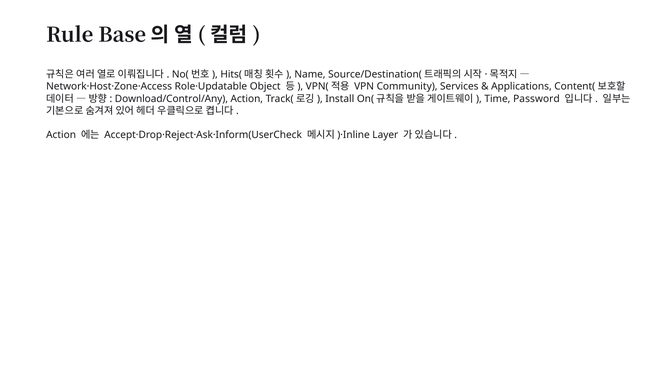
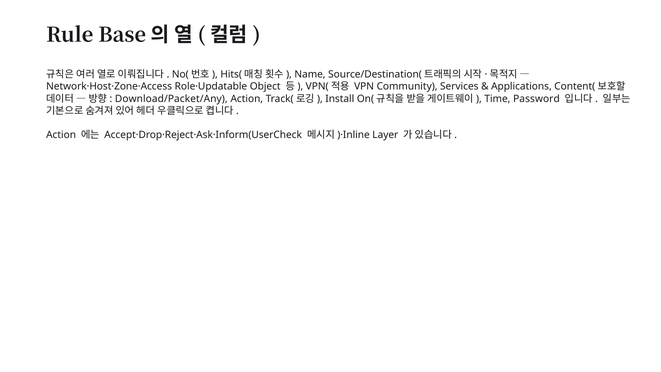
Download/Control/Any: Download/Control/Any -> Download/Packet/Any
